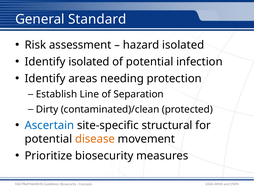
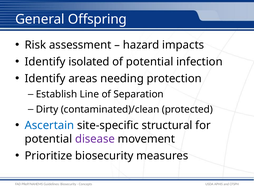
Standard: Standard -> Offspring
hazard isolated: isolated -> impacts
disease colour: orange -> purple
